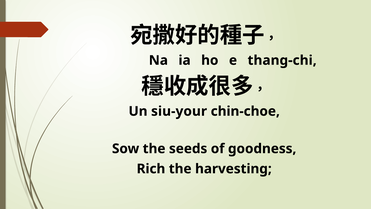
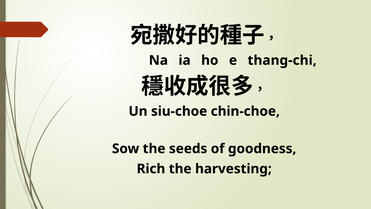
siu-your: siu-your -> siu-choe
